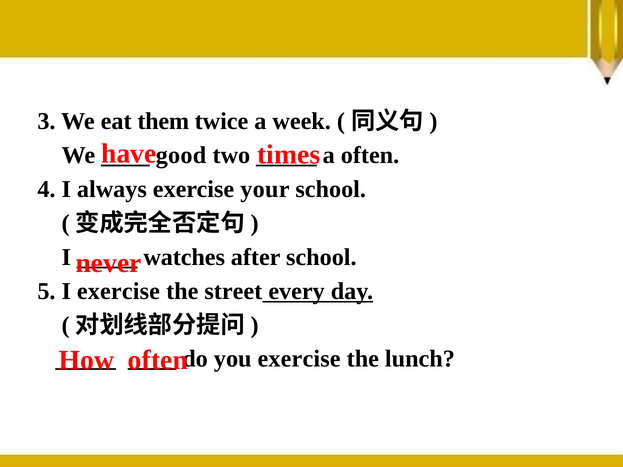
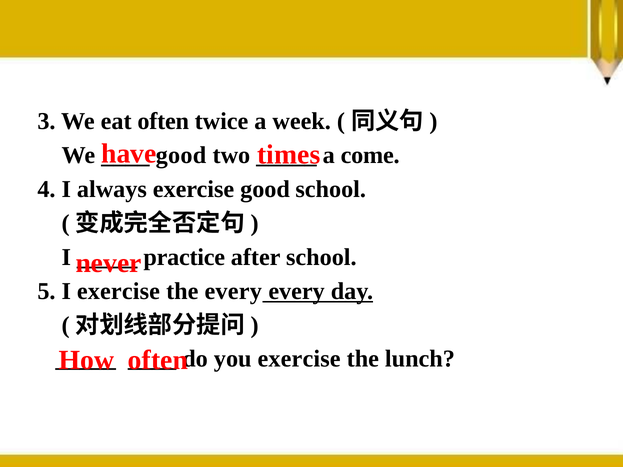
eat them: them -> often
a often: often -> come
exercise your: your -> good
watches: watches -> practice
the street: street -> every
